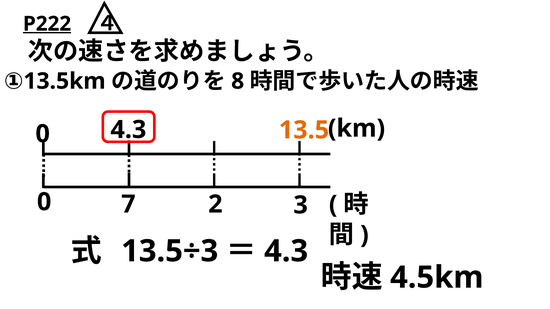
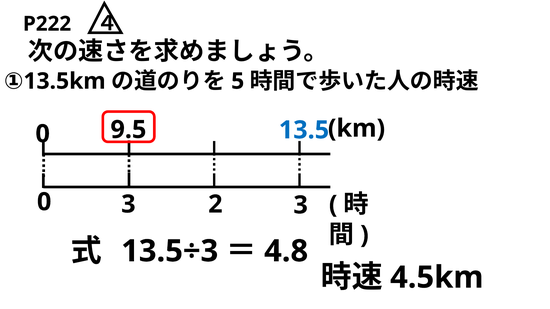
P222 underline: present -> none
8: 8 -> 5
4.3 at (128, 130): 4.3 -> 9.5
13.5 colour: orange -> blue
0 7: 7 -> 3
4.3 at (286, 251): 4.3 -> 4.8
